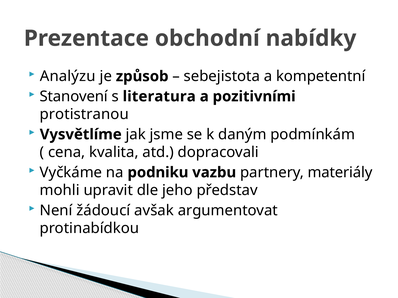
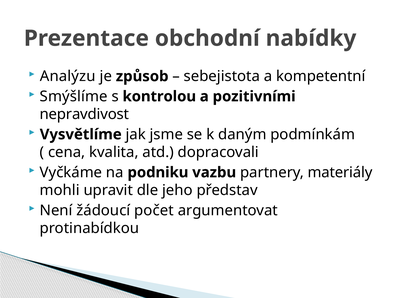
Stanovení: Stanovení -> Smýšlíme
literatura: literatura -> kontrolou
protistranou: protistranou -> nepravdivost
avšak: avšak -> počet
